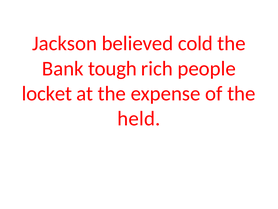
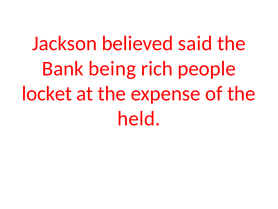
cold: cold -> said
tough: tough -> being
